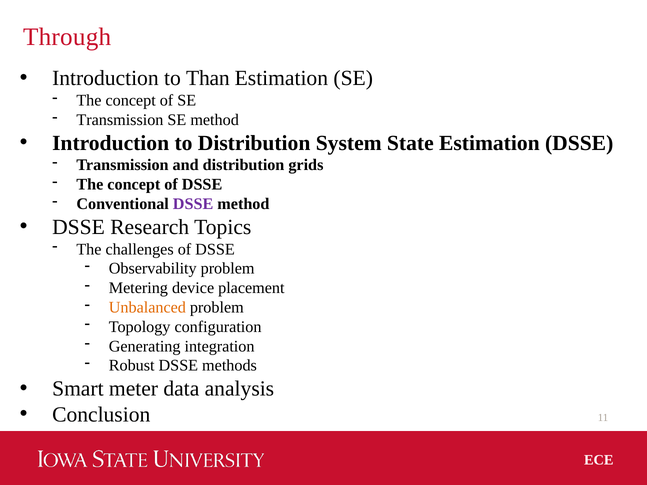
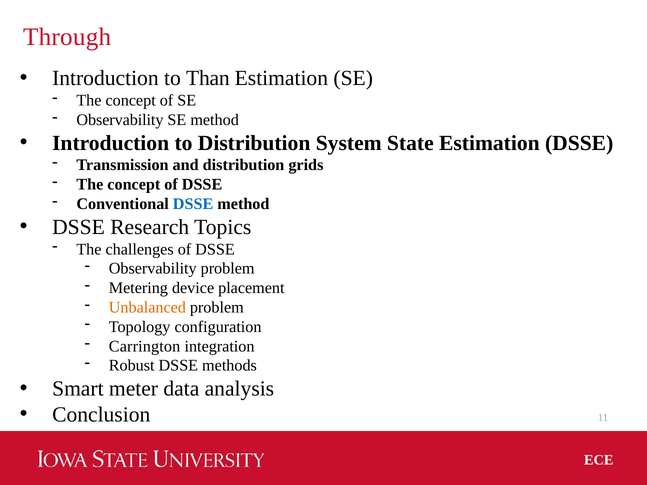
Transmission at (120, 120): Transmission -> Observability
DSSE at (193, 204) colour: purple -> blue
Generating: Generating -> Carrington
